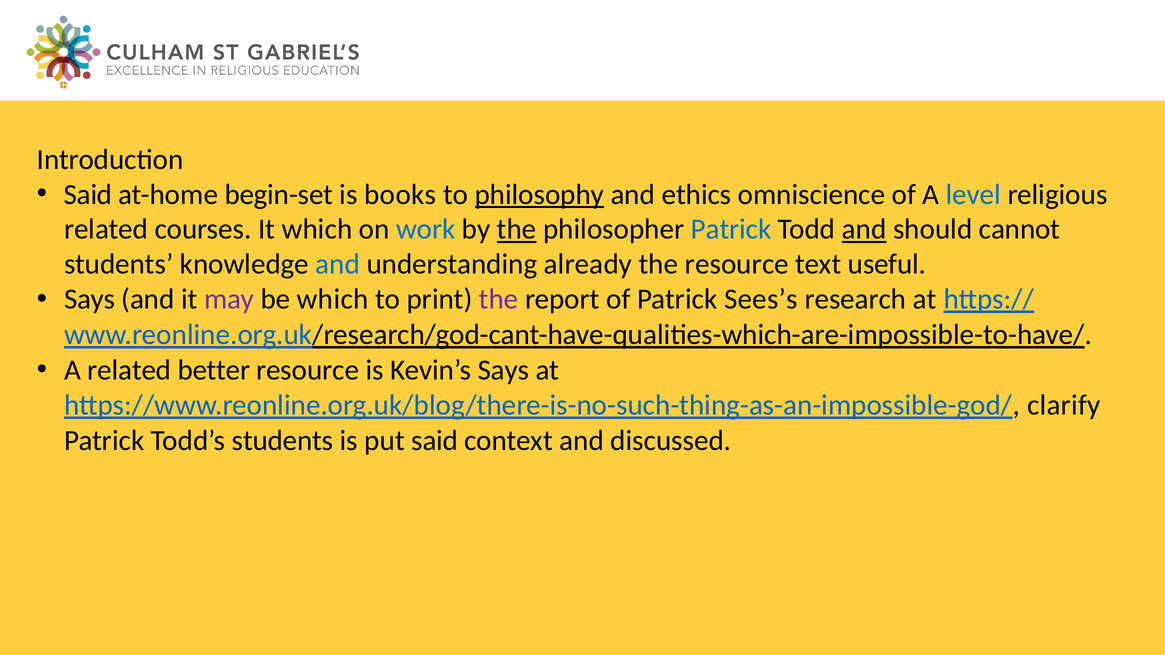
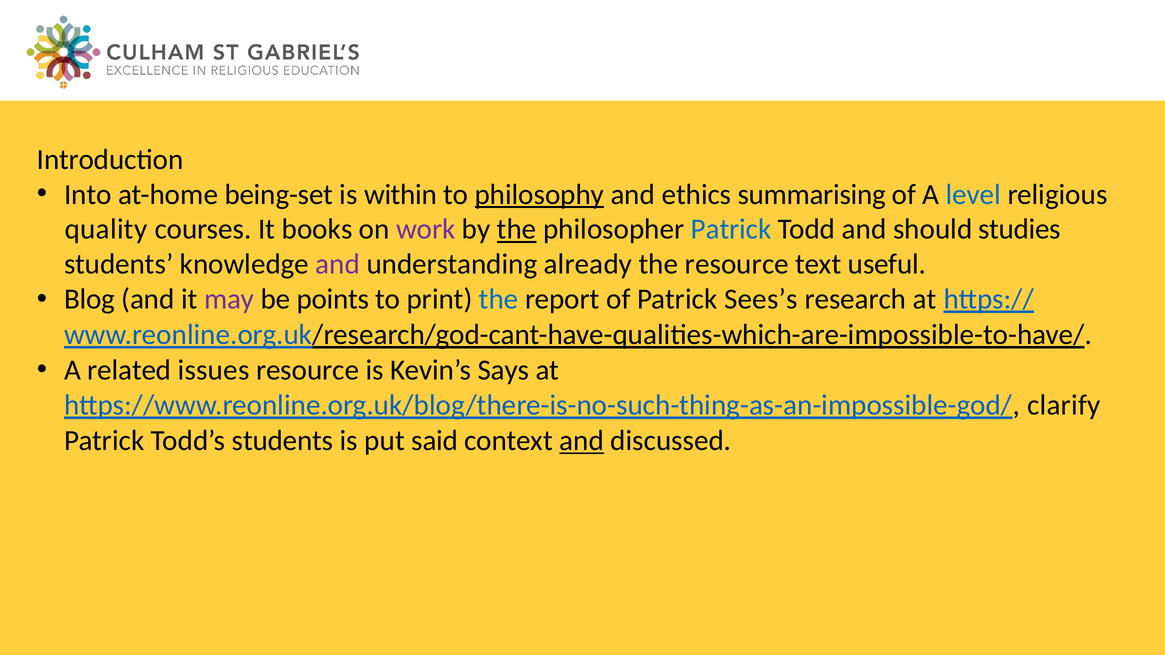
Said at (88, 195): Said -> Into
begin-set: begin-set -> being-set
books: books -> within
omniscience: omniscience -> summarising
related at (106, 229): related -> quality
It which: which -> books
work colour: blue -> purple
and at (864, 229) underline: present -> none
cannot: cannot -> studies
and at (338, 264) colour: blue -> purple
Says at (90, 299): Says -> Blog
be which: which -> points
the at (499, 299) colour: purple -> blue
better: better -> issues
and at (582, 441) underline: none -> present
